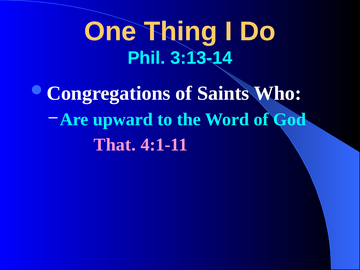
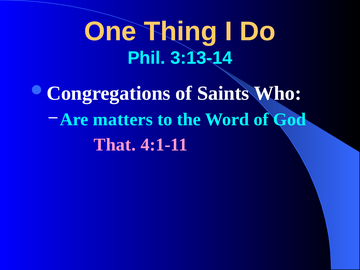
upward: upward -> matters
